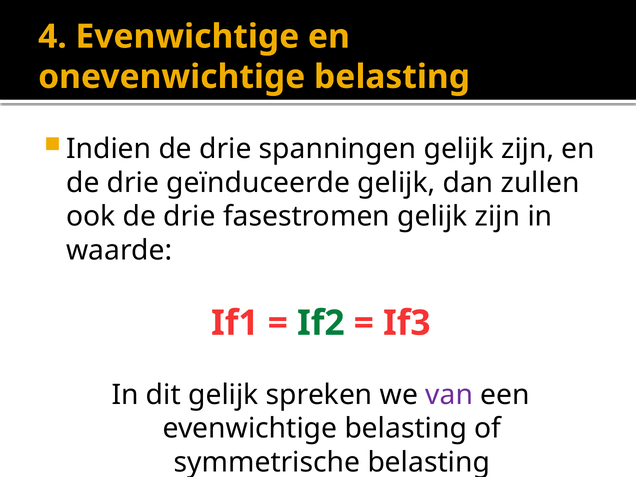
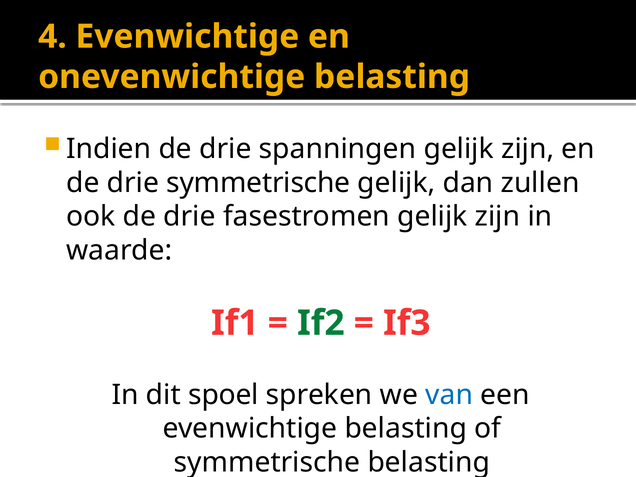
drie geïnduceerde: geïnduceerde -> symmetrische
dit gelijk: gelijk -> spoel
van colour: purple -> blue
